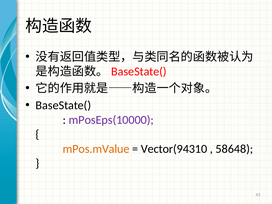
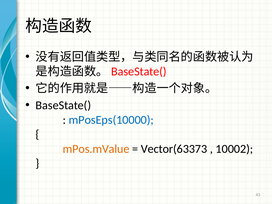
mPosEps(10000 colour: purple -> blue
Vector(94310: Vector(94310 -> Vector(63373
58648: 58648 -> 10002
